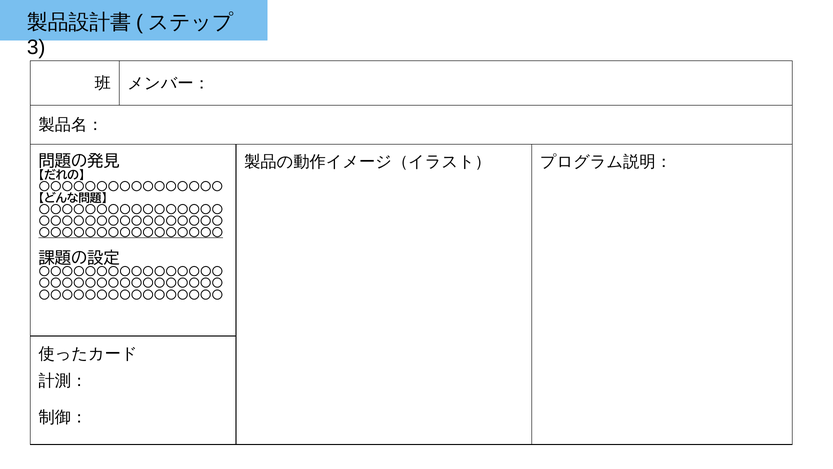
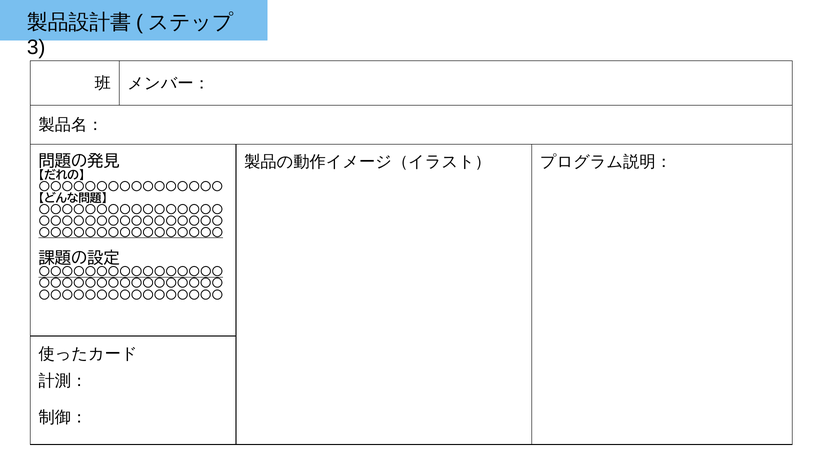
〇〇〇〇〇〇〇〇〇〇〇〇〇〇〇〇 at (131, 272) underline: none -> present
